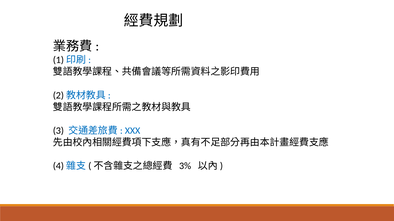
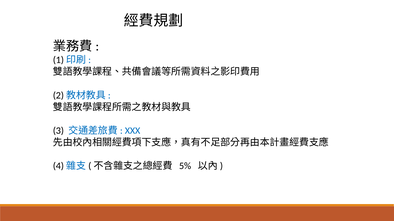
3%: 3% -> 5%
